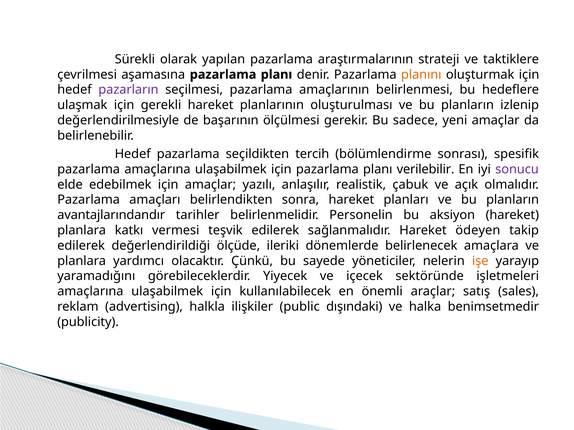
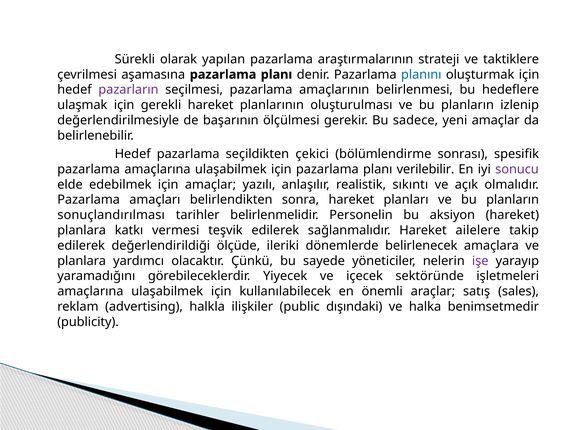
planını colour: orange -> blue
tercih: tercih -> çekici
çabuk: çabuk -> sıkıntı
avantajlarındandır: avantajlarındandır -> sonuçlandırılması
ödeyen: ödeyen -> ailelere
işe colour: orange -> purple
